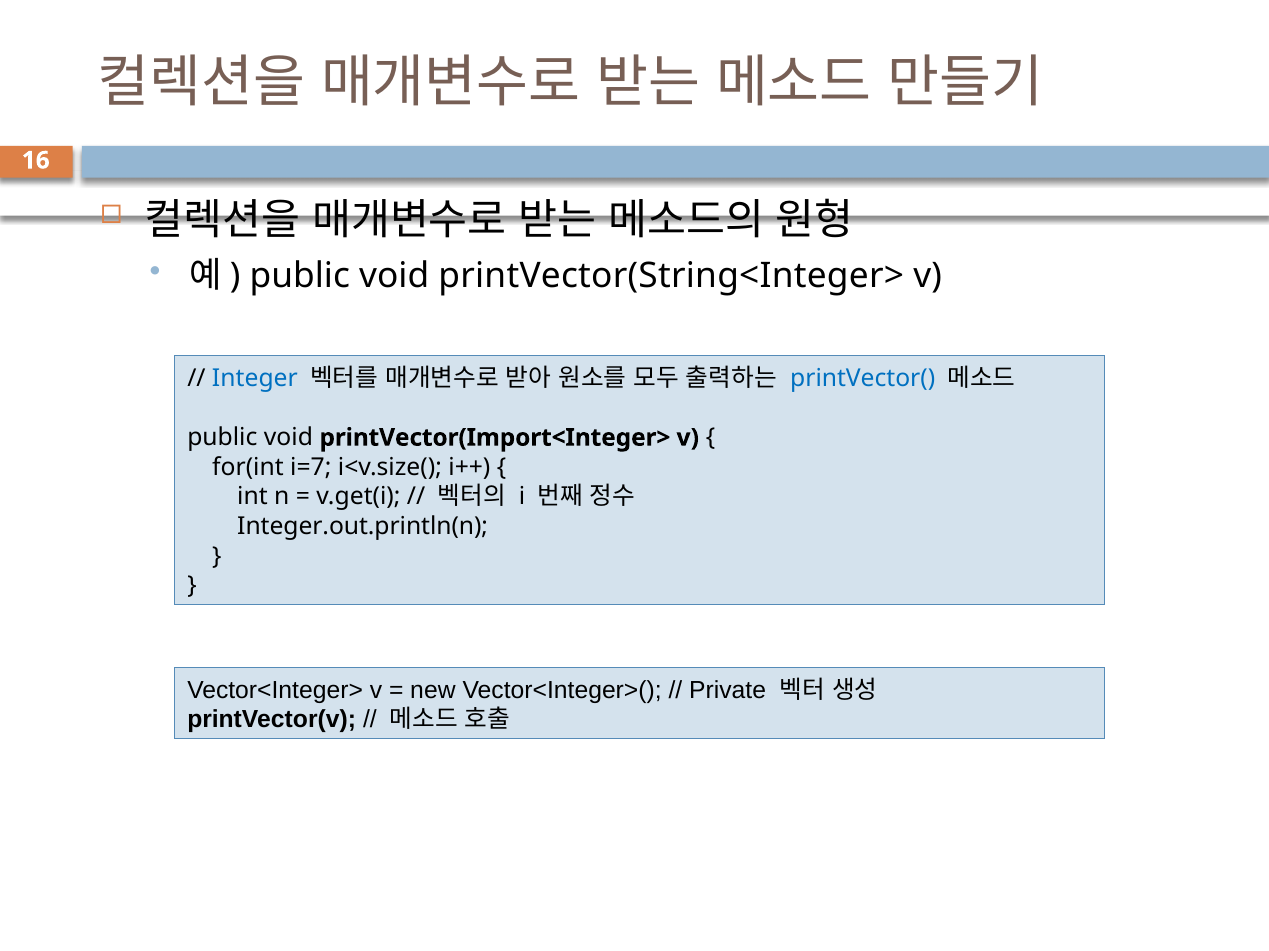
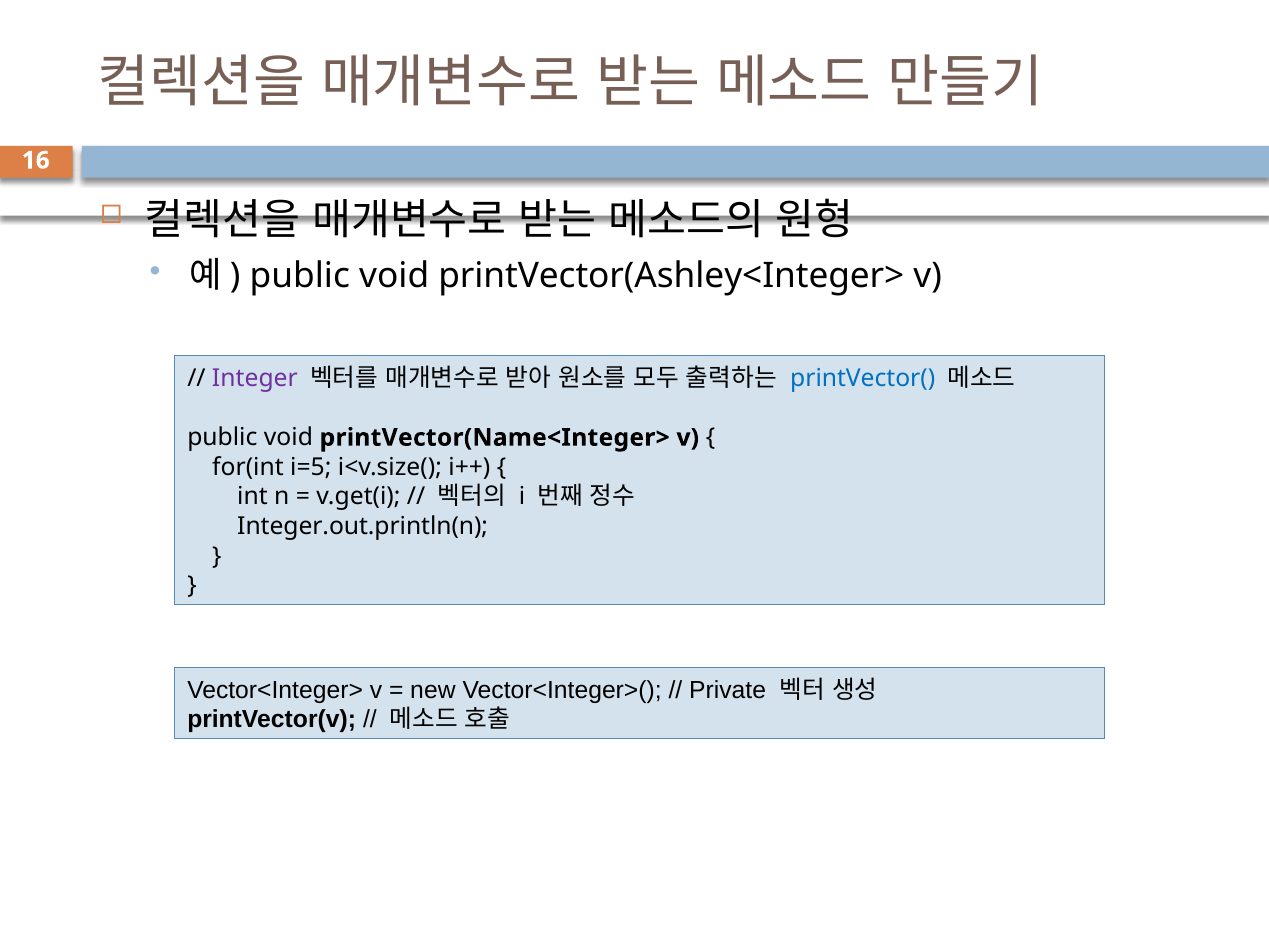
printVector(String<Integer>: printVector(String<Integer> -> printVector(Ashley<Integer>
Integer colour: blue -> purple
printVector(Import<Integer>: printVector(Import<Integer> -> printVector(Name<Integer>
i=7: i=7 -> i=5
